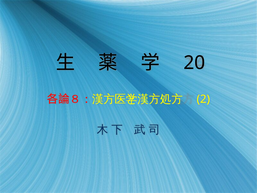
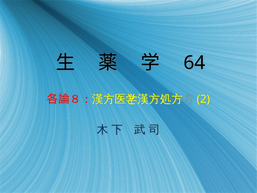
20: 20 -> 64
